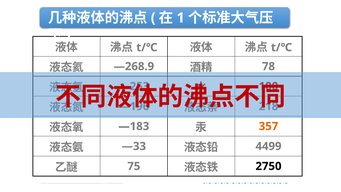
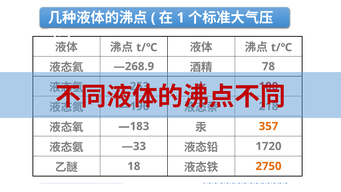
4499: 4499 -> 1720
75: 75 -> 18
2750 colour: black -> orange
